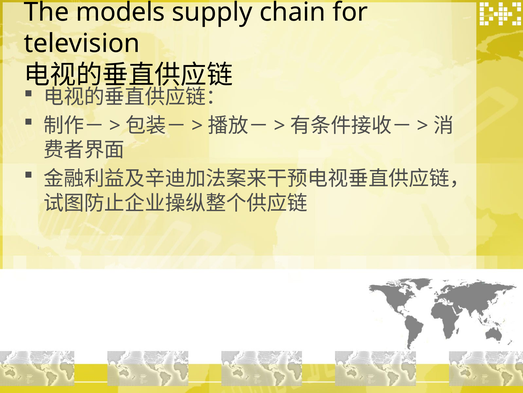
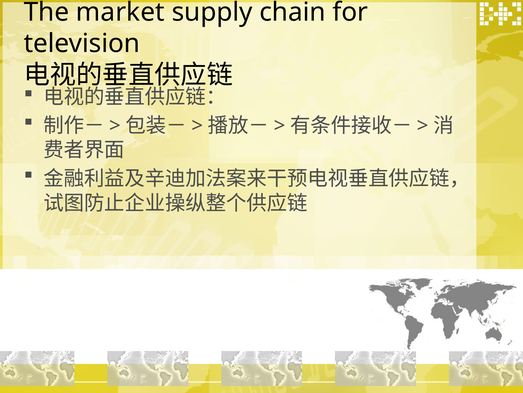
models: models -> market
